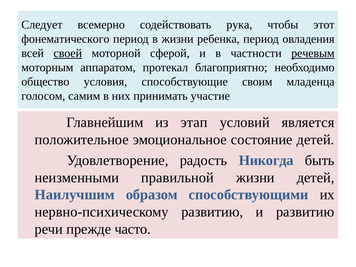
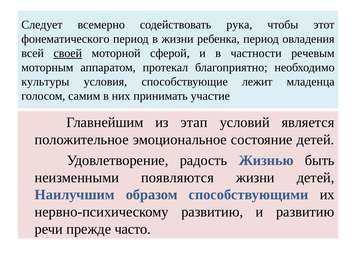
речевым underline: present -> none
общество: общество -> культуры
своим: своим -> лежит
Никогда: Никогда -> Жизнью
правильной: правильной -> появляются
